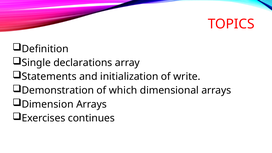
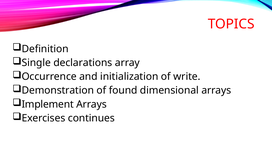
Statements: Statements -> Occurrence
which: which -> found
Dimension: Dimension -> Implement
